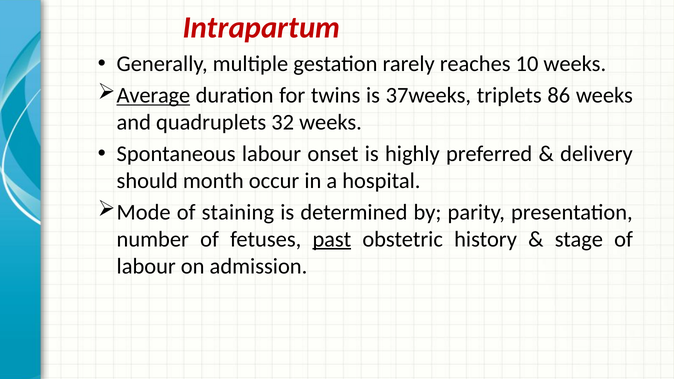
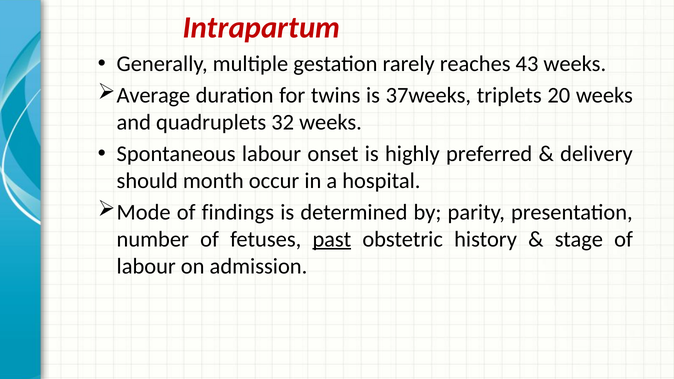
10: 10 -> 43
Average underline: present -> none
86: 86 -> 20
staining: staining -> findings
